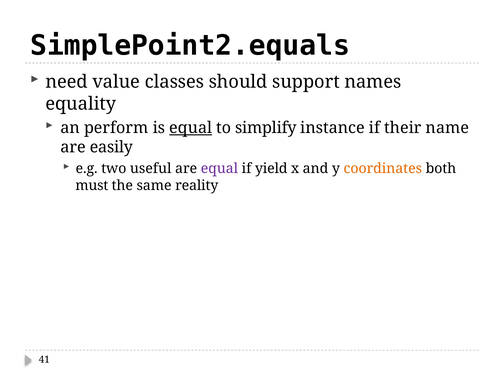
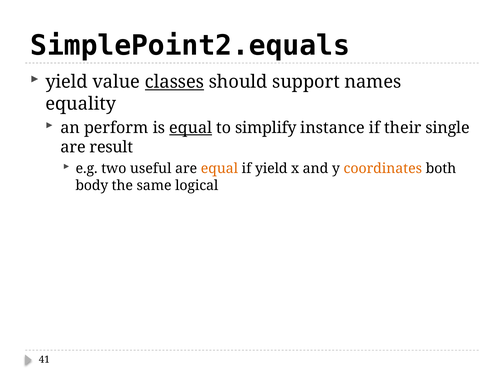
need at (67, 82): need -> yield
classes underline: none -> present
name: name -> single
easily: easily -> result
equal at (219, 169) colour: purple -> orange
must: must -> body
reality: reality -> logical
